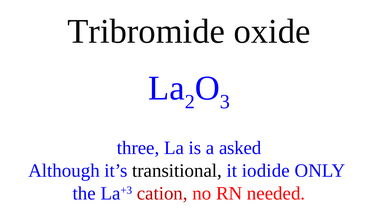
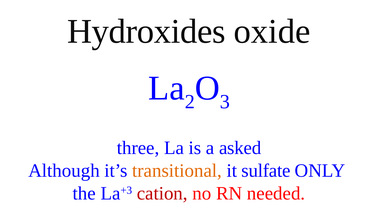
Tribromide: Tribromide -> Hydroxides
transitional colour: black -> orange
iodide: iodide -> sulfate
